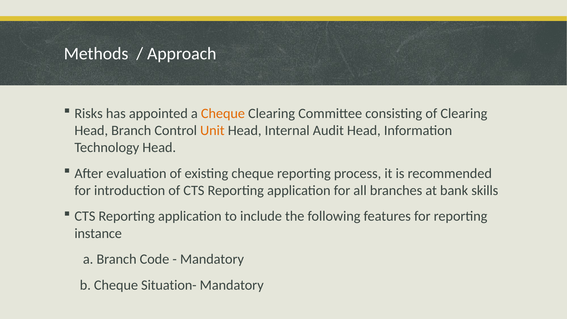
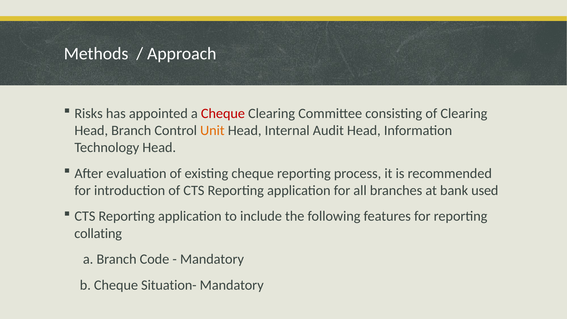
Cheque at (223, 114) colour: orange -> red
skills: skills -> used
instance: instance -> collating
